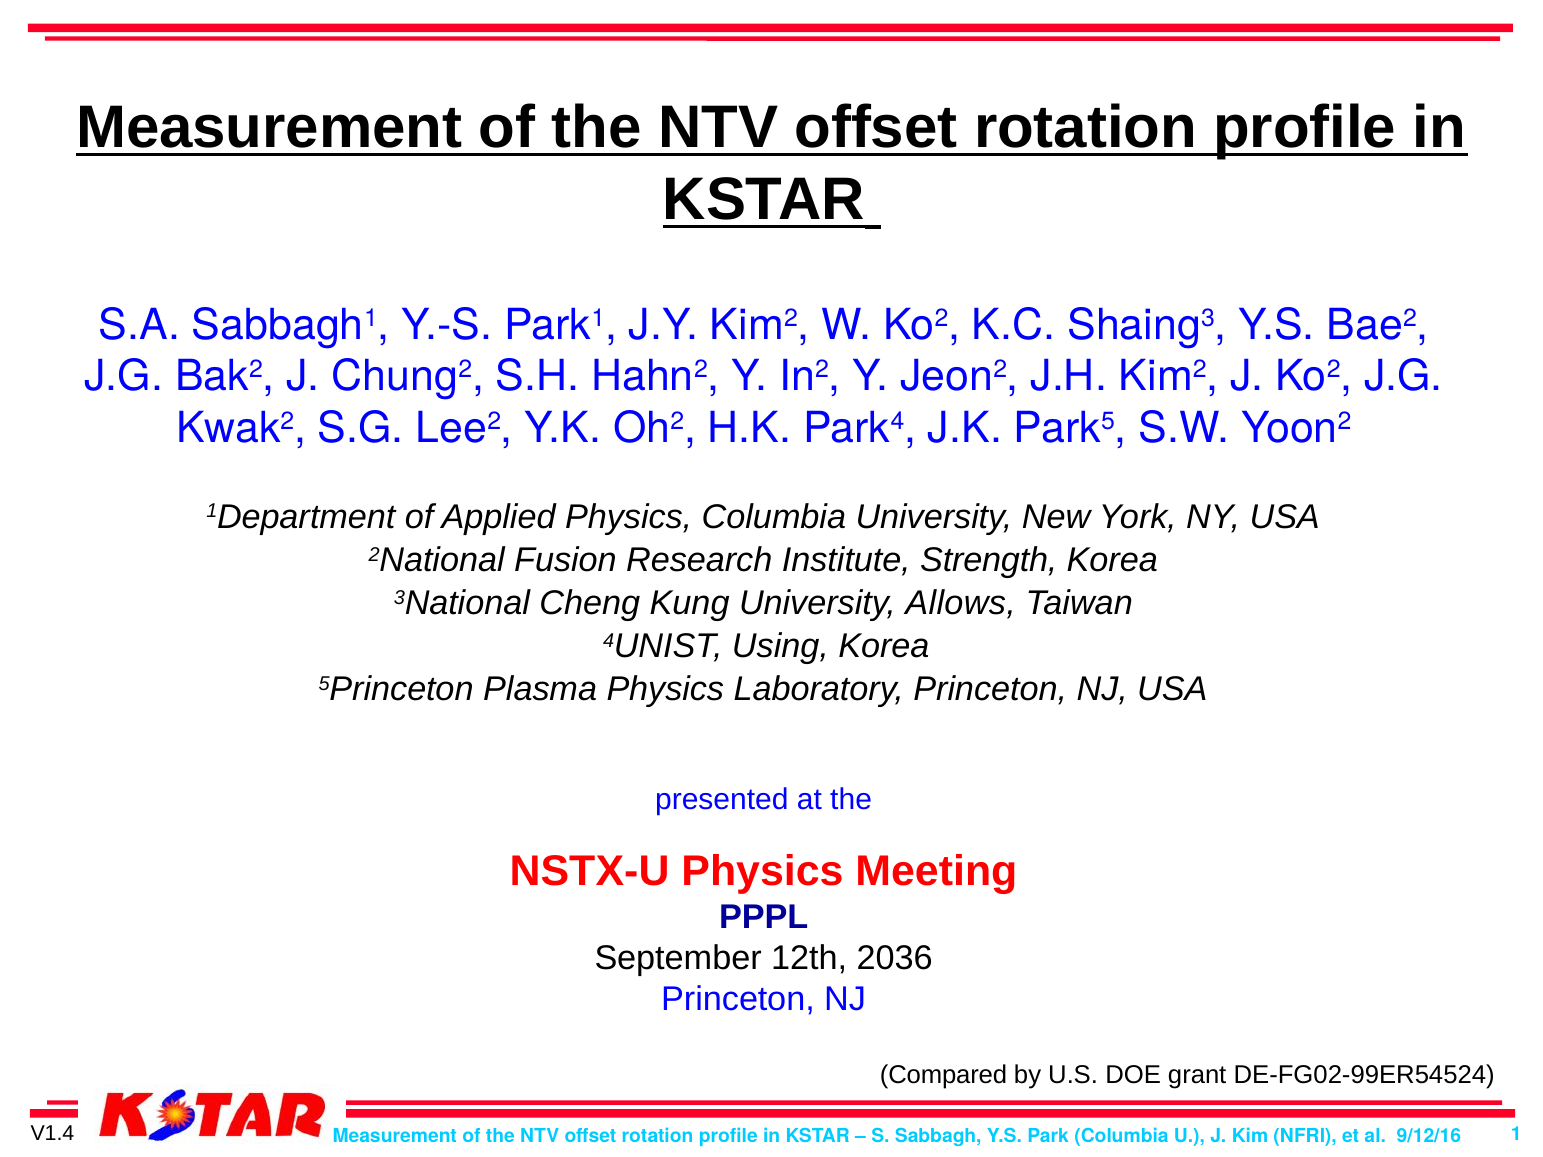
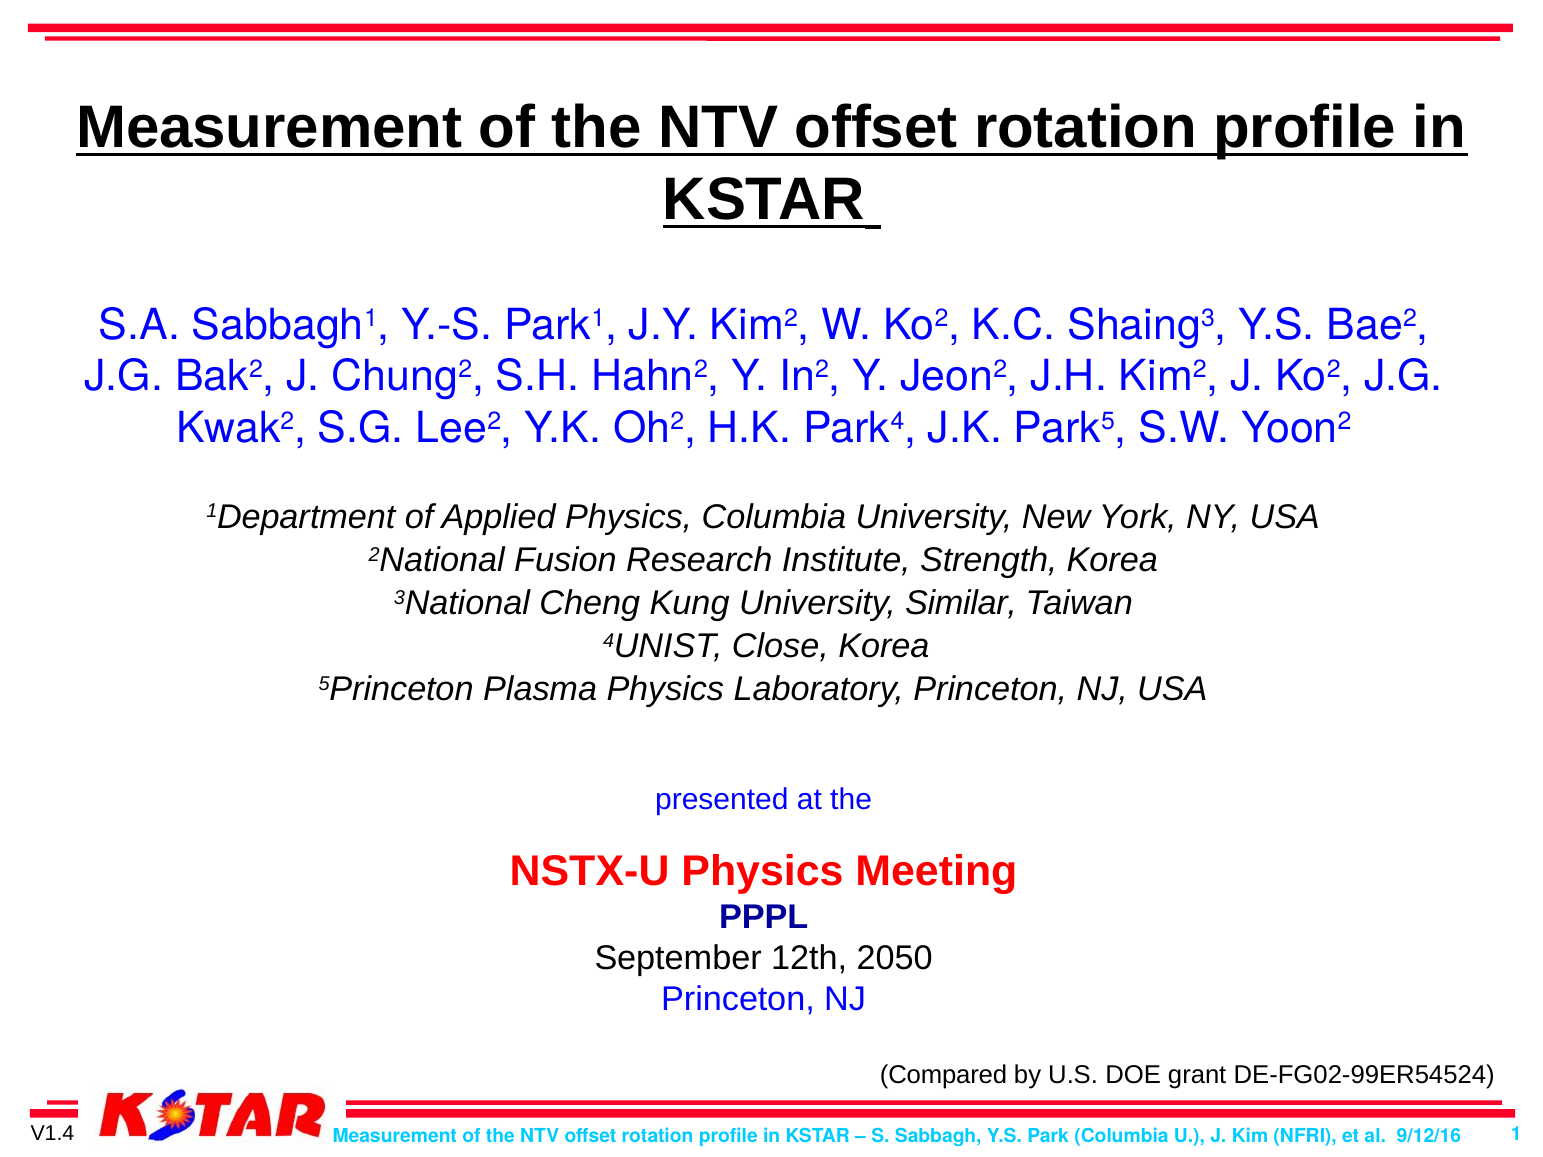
Allows: Allows -> Similar
Using: Using -> Close
2036: 2036 -> 2050
